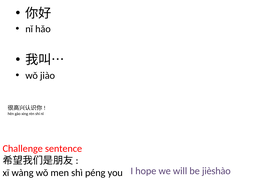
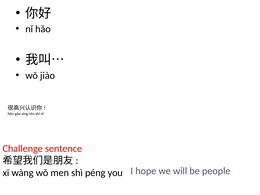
jièshào: jièshào -> people
